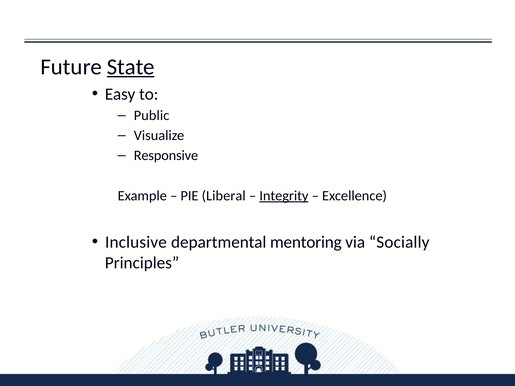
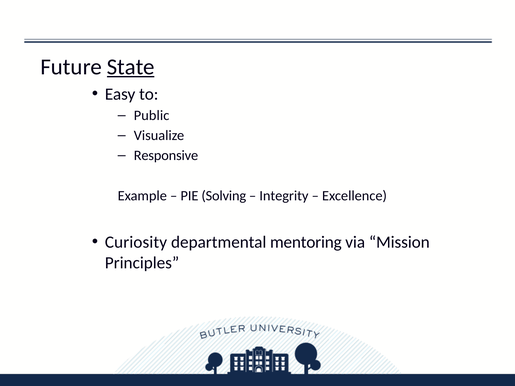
Liberal: Liberal -> Solving
Integrity underline: present -> none
Inclusive: Inclusive -> Curiosity
Socially: Socially -> Mission
